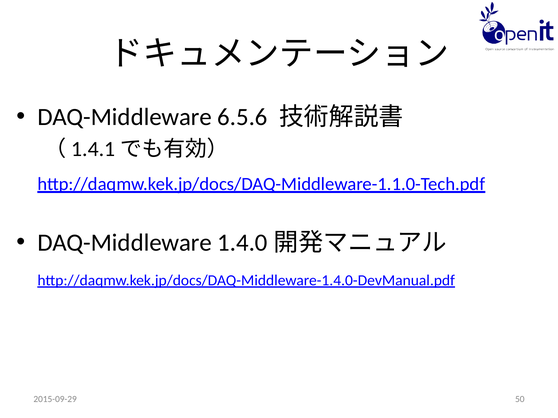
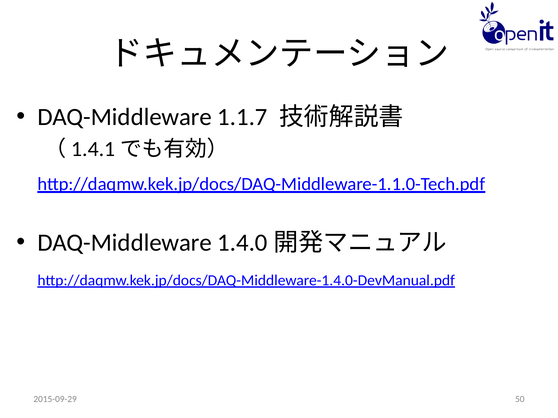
6.5.6: 6.5.6 -> 1.1.7
